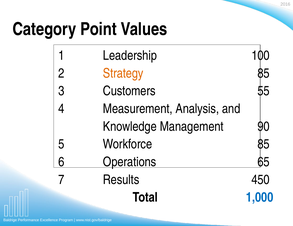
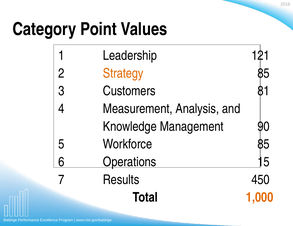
100: 100 -> 121
55: 55 -> 81
65: 65 -> 15
1,000 colour: blue -> orange
